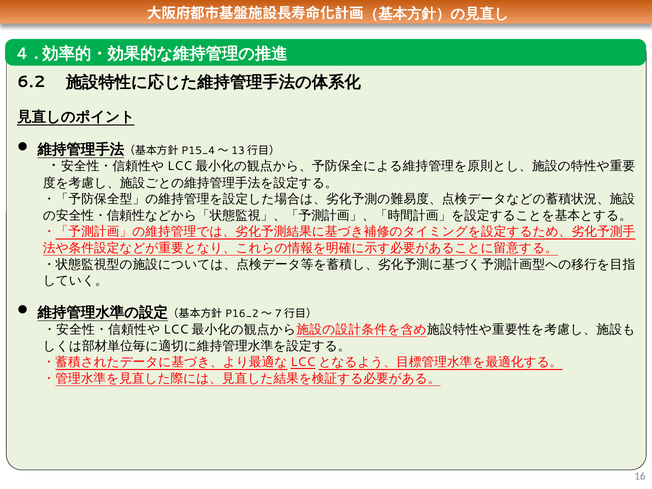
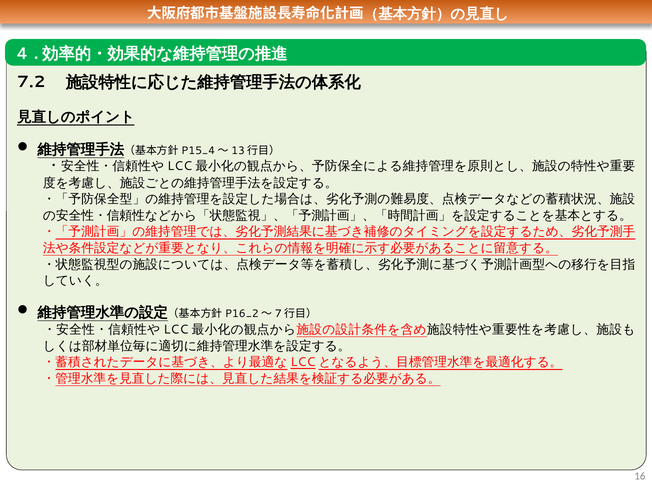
6.2: 6.2 -> 7.2
